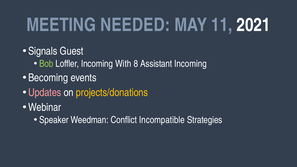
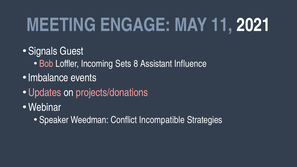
NEEDED: NEEDED -> ENGAGE
Bob colour: light green -> pink
With: With -> Sets
Assistant Incoming: Incoming -> Influence
Becoming: Becoming -> Imbalance
projects/donations colour: yellow -> pink
